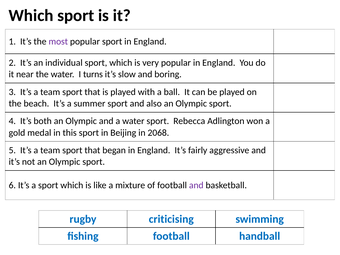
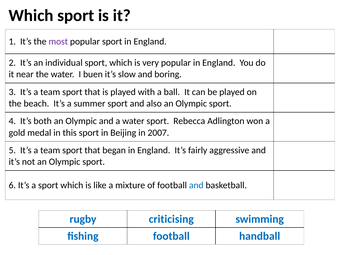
turns: turns -> buen
2068: 2068 -> 2007
and at (196, 185) colour: purple -> blue
